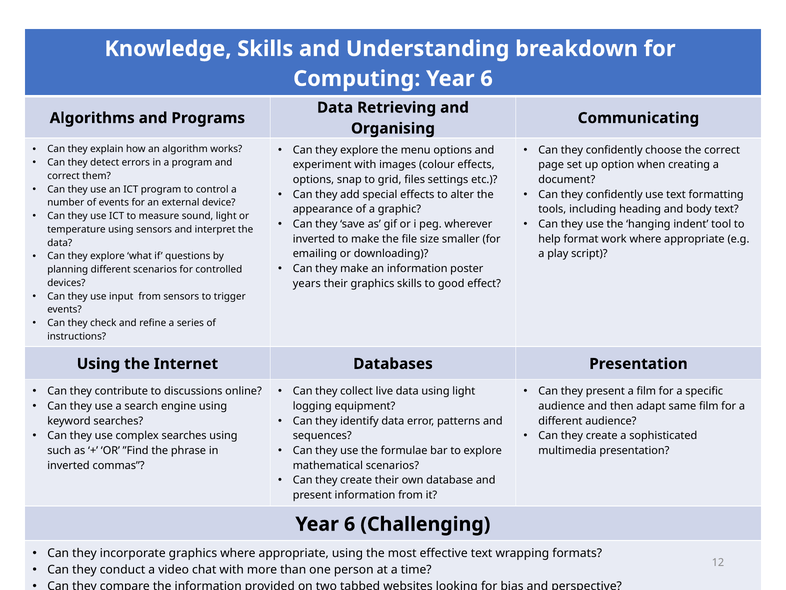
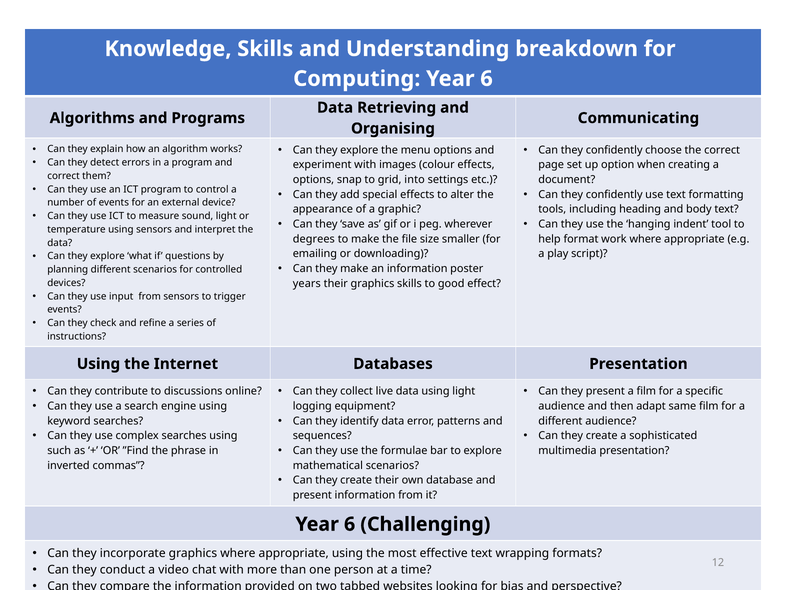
files: files -> into
inverted at (314, 239): inverted -> degrees
